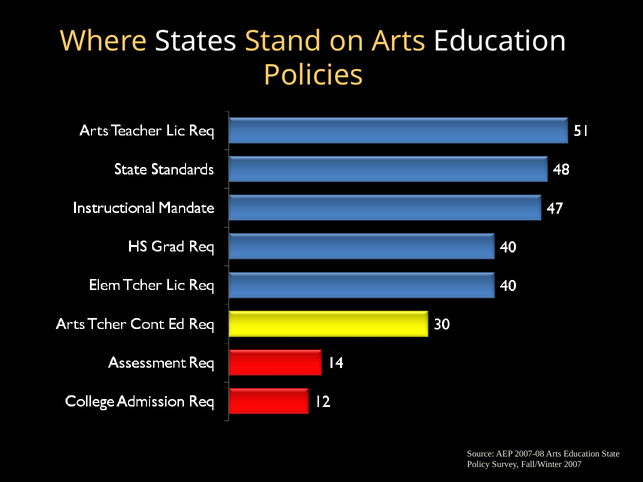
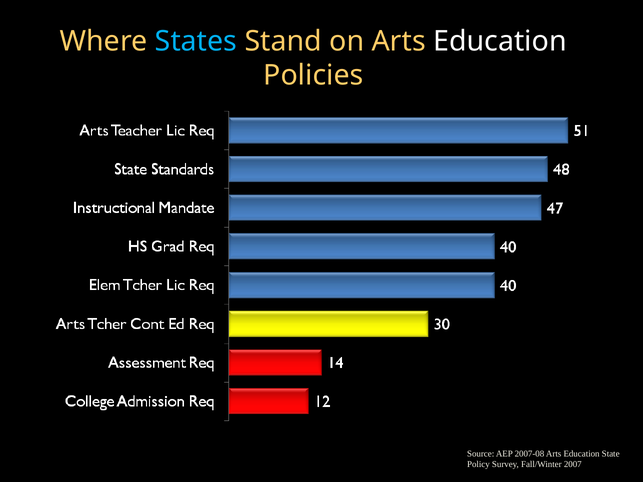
States colour: white -> light blue
